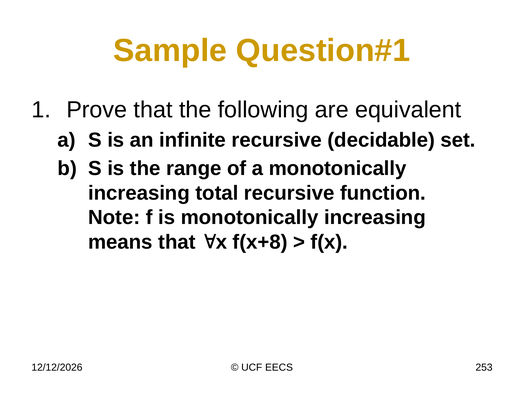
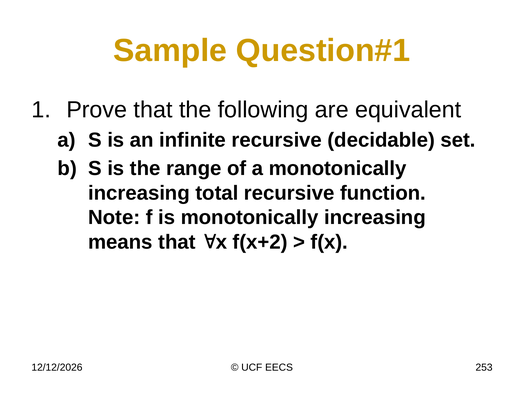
f(x+8: f(x+8 -> f(x+2
